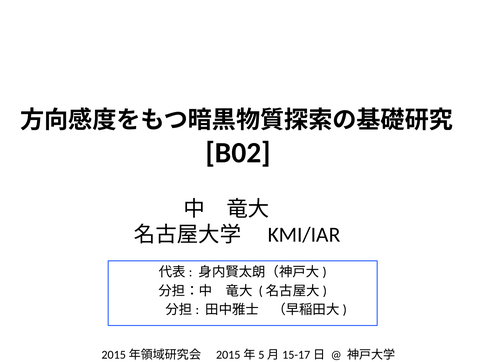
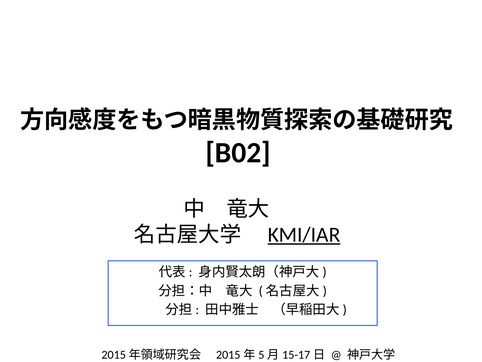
KMI/IAR underline: none -> present
